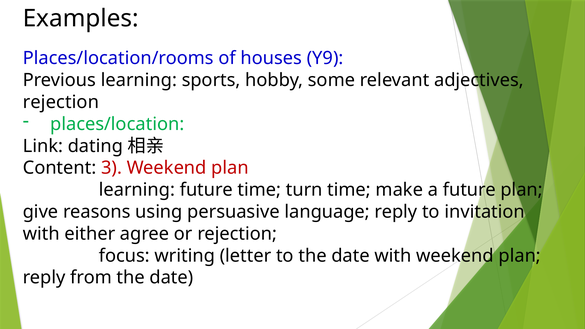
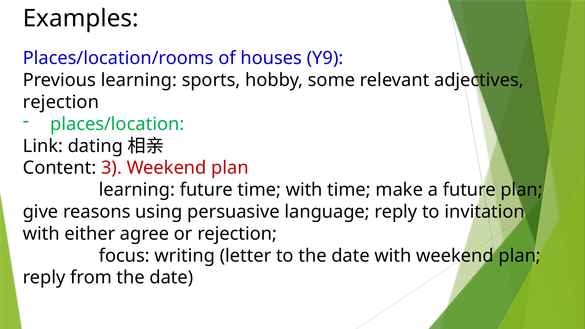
time turn: turn -> with
